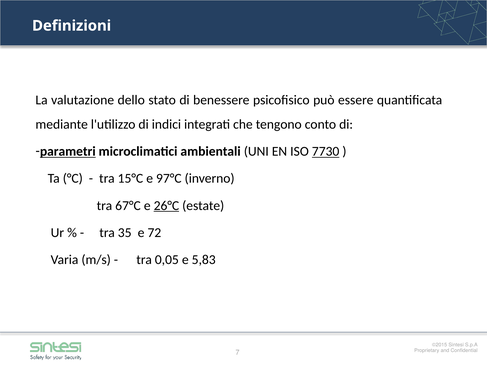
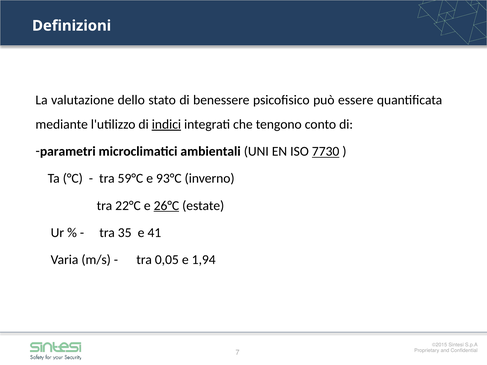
indici underline: none -> present
parametri underline: present -> none
15°C: 15°C -> 59°C
97°C: 97°C -> 93°C
67°C: 67°C -> 22°C
72: 72 -> 41
5,83: 5,83 -> 1,94
